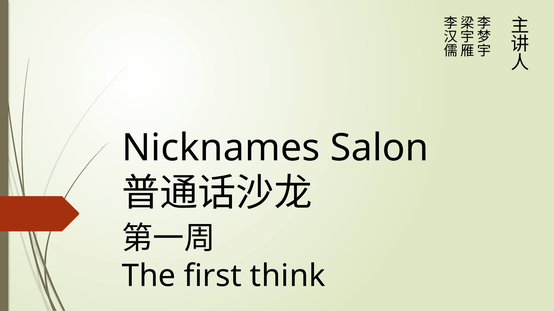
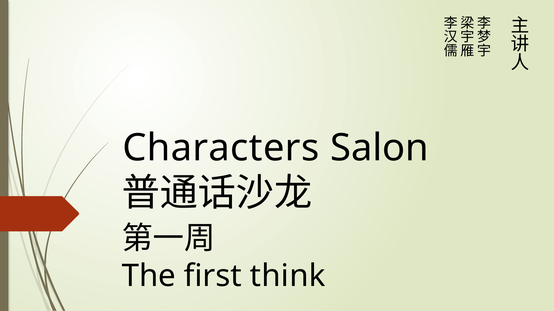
Nicknames: Nicknames -> Characters
